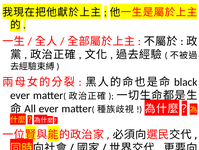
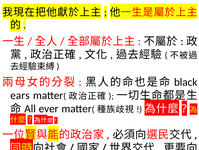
ever at (20, 95): ever -> ears
